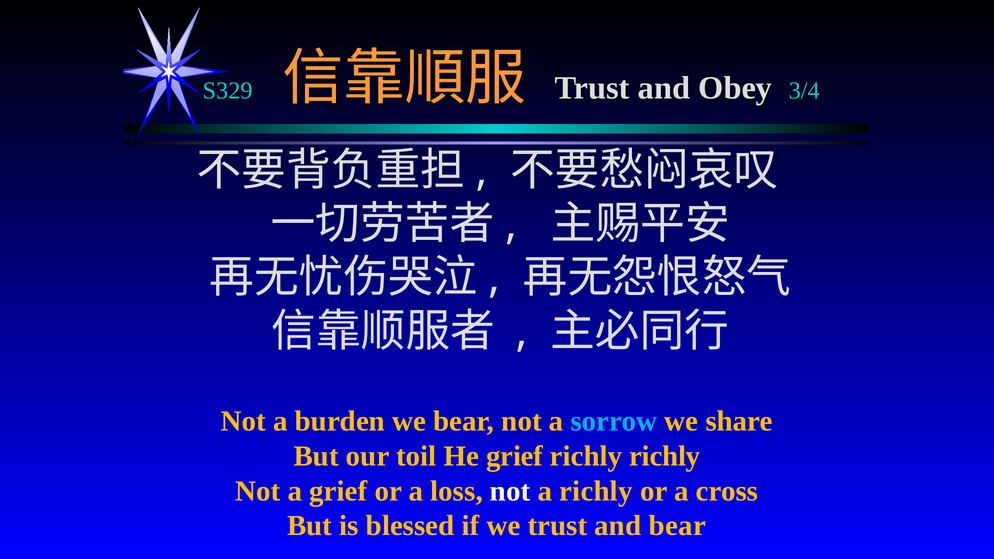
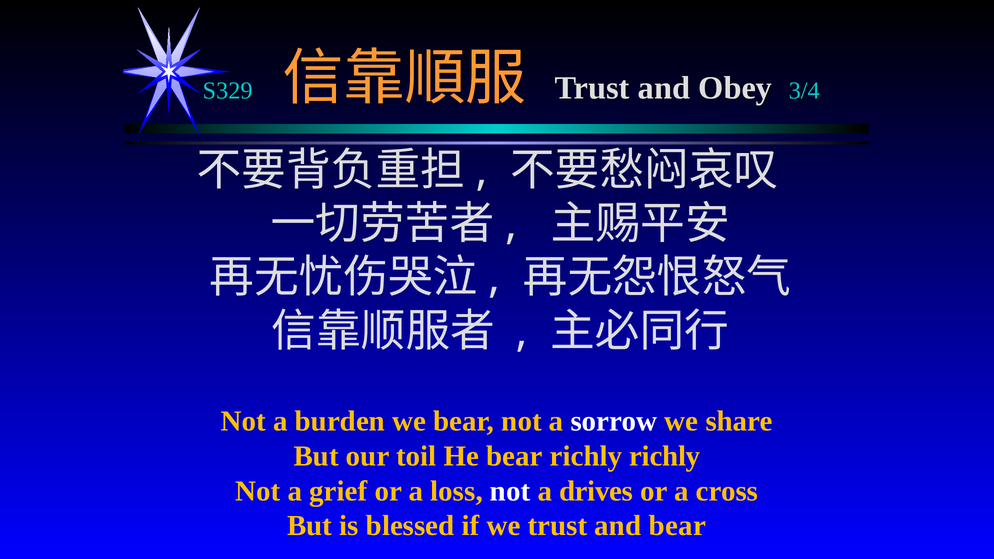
sorrow colour: light blue -> white
He grief: grief -> bear
a richly: richly -> drives
